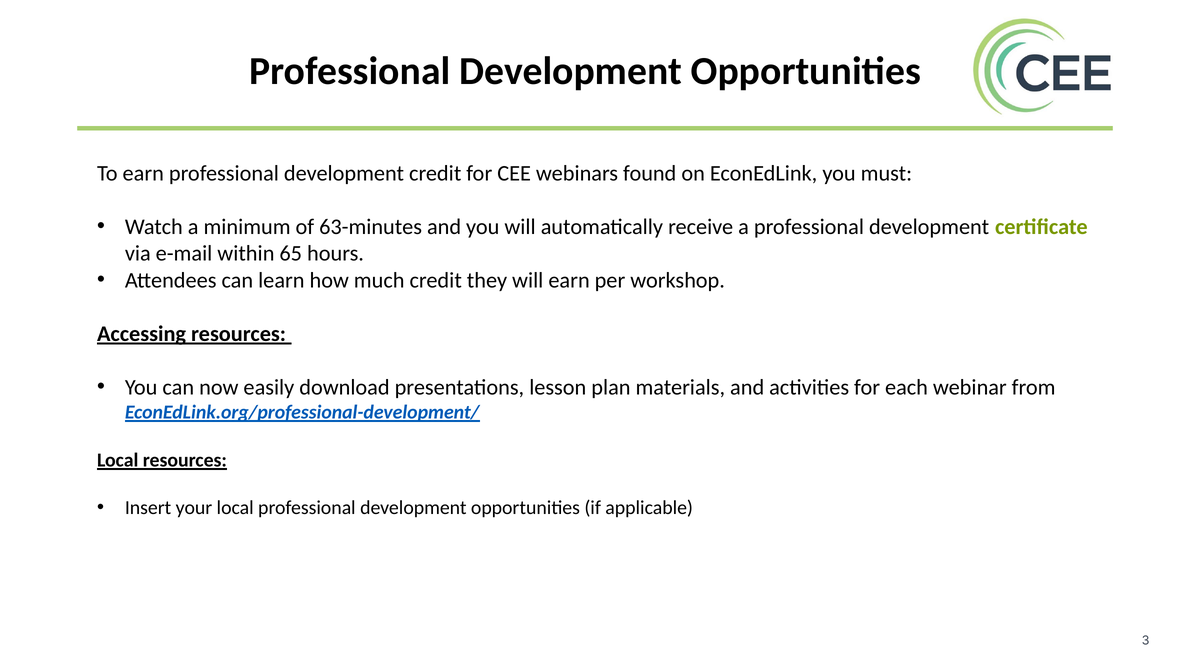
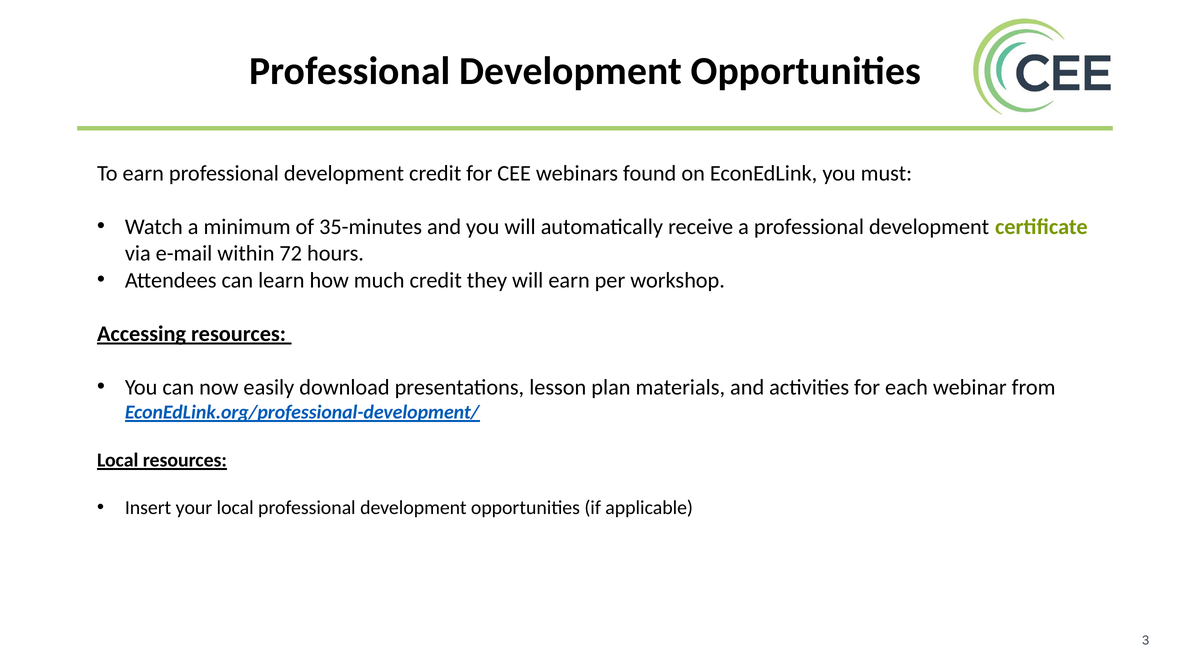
63-minutes: 63-minutes -> 35-minutes
65: 65 -> 72
